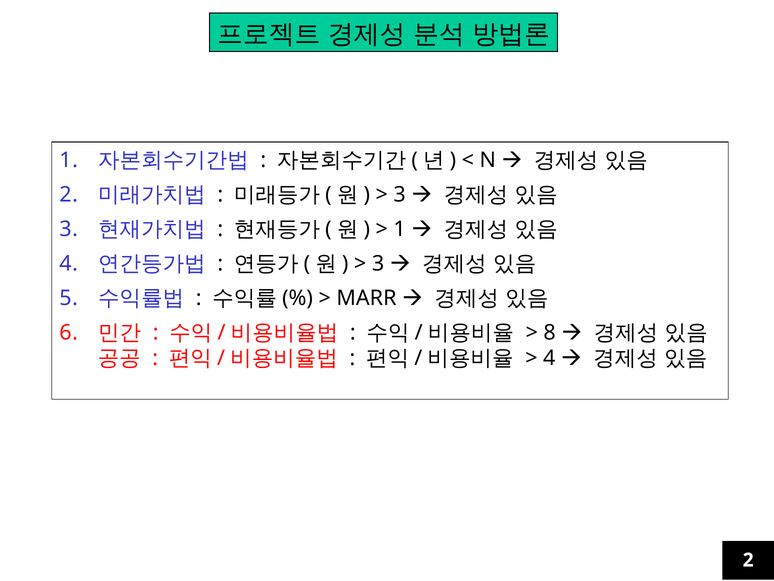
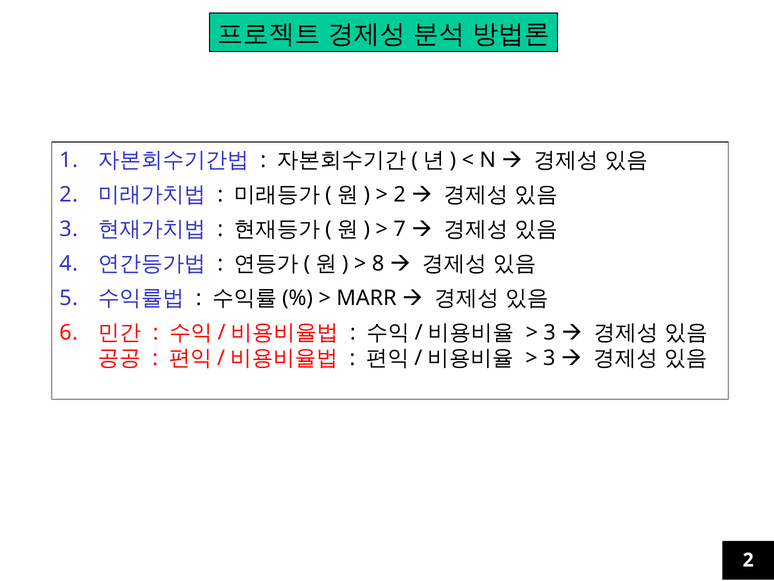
3 at (400, 195): 3 -> 2
1 at (400, 229): 1 -> 7
3 at (378, 263): 3 -> 8
8 at (550, 332): 8 -> 3
4 at (549, 358): 4 -> 3
